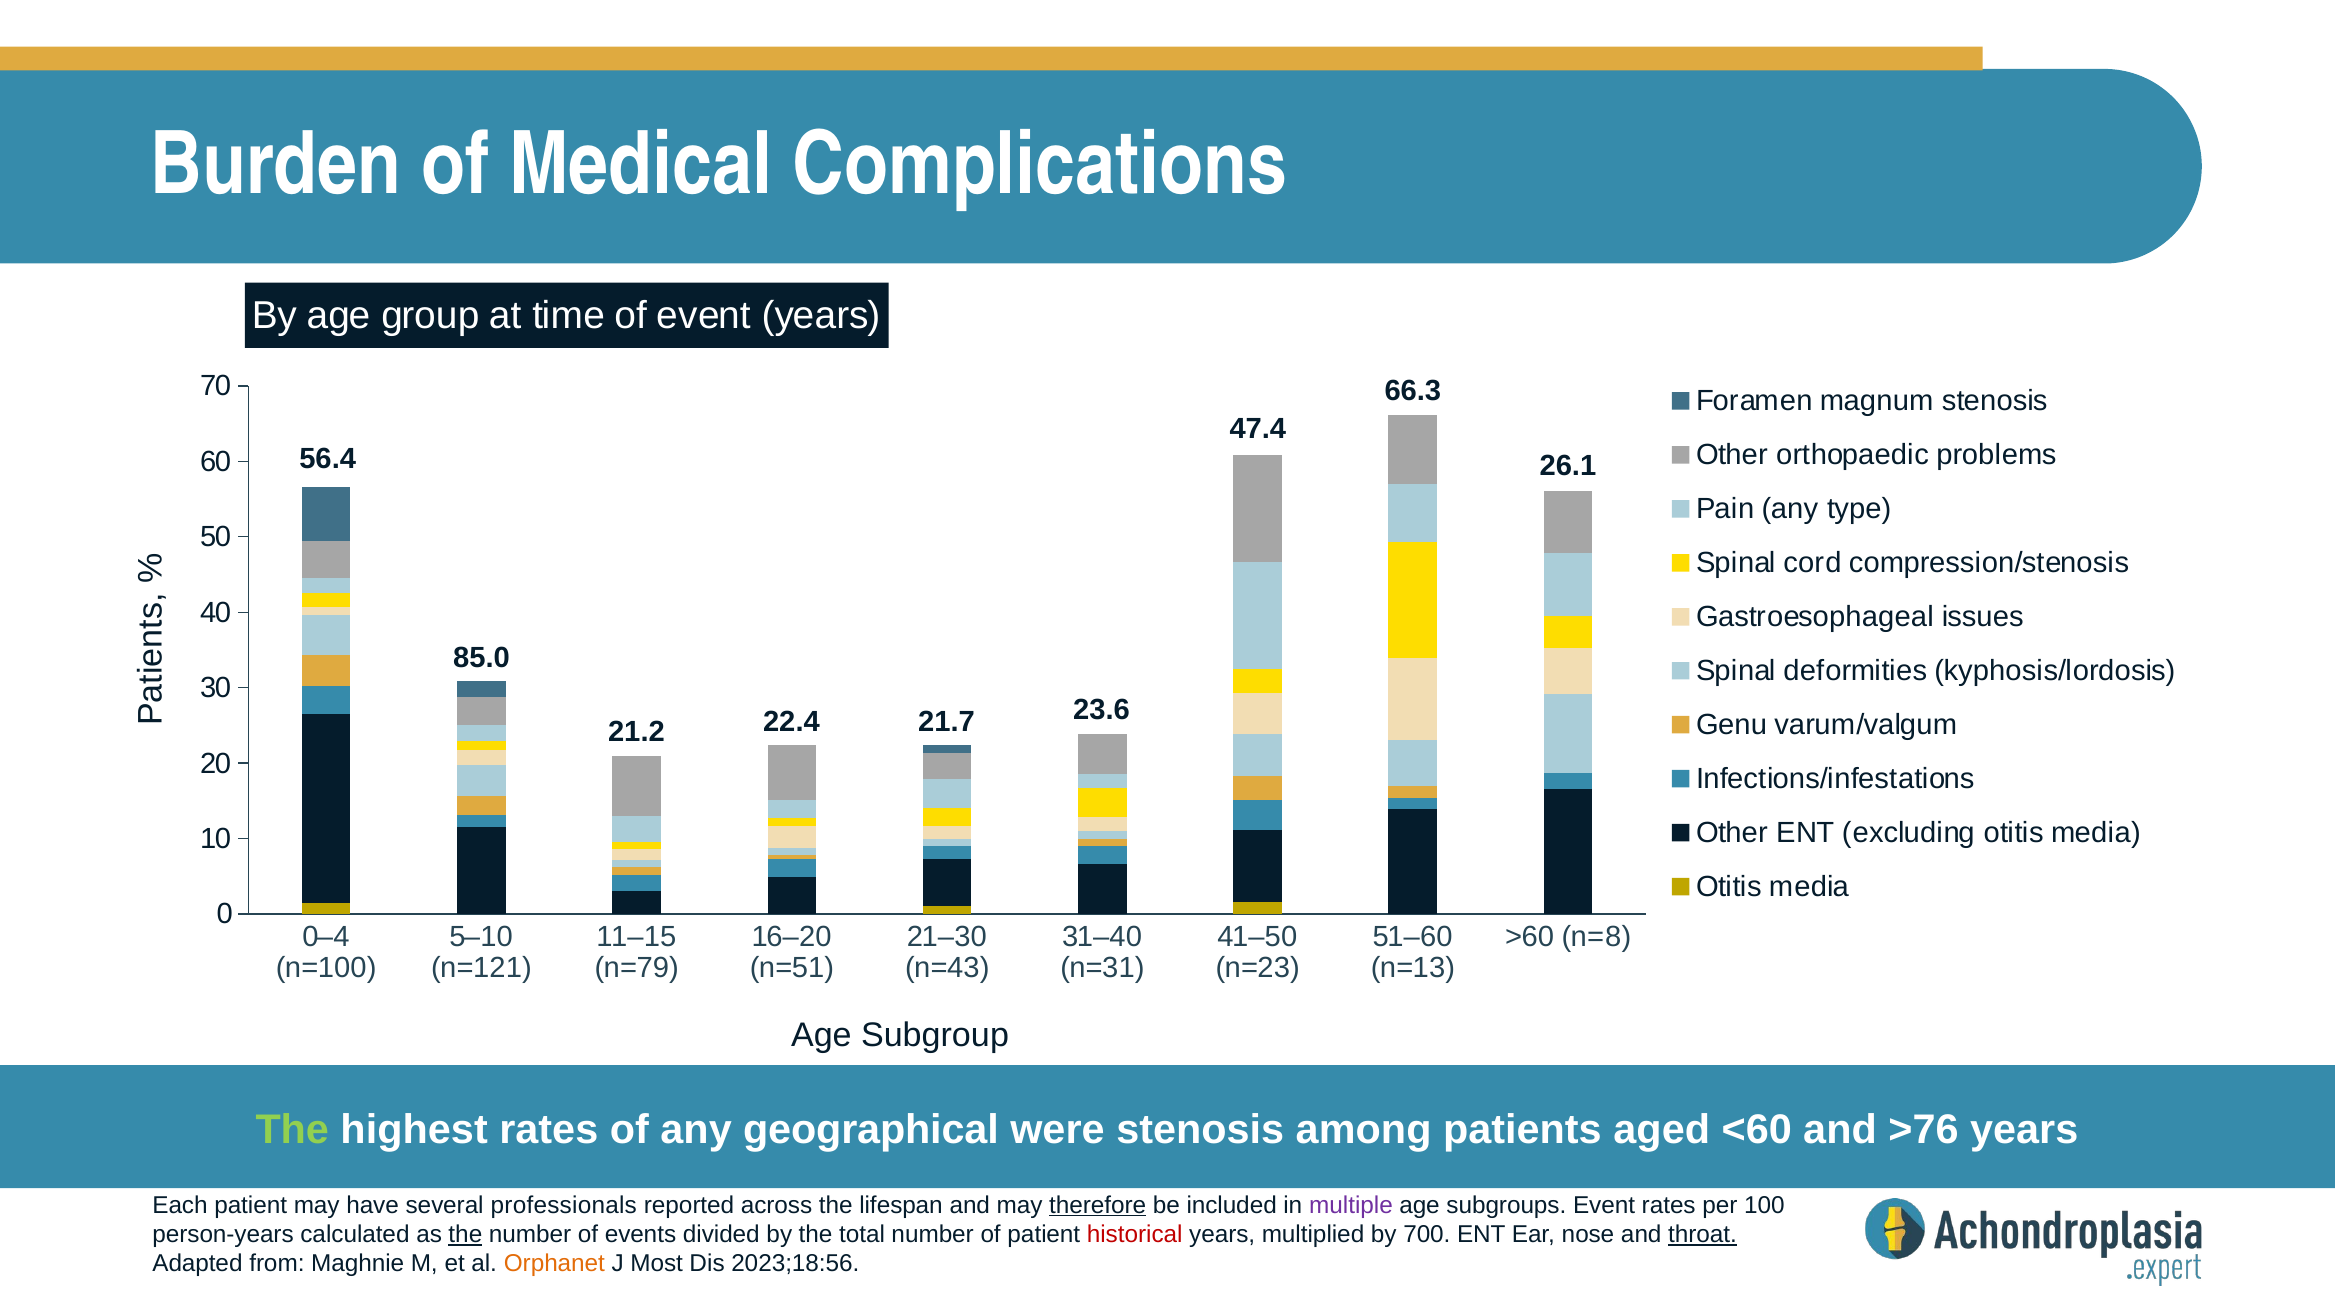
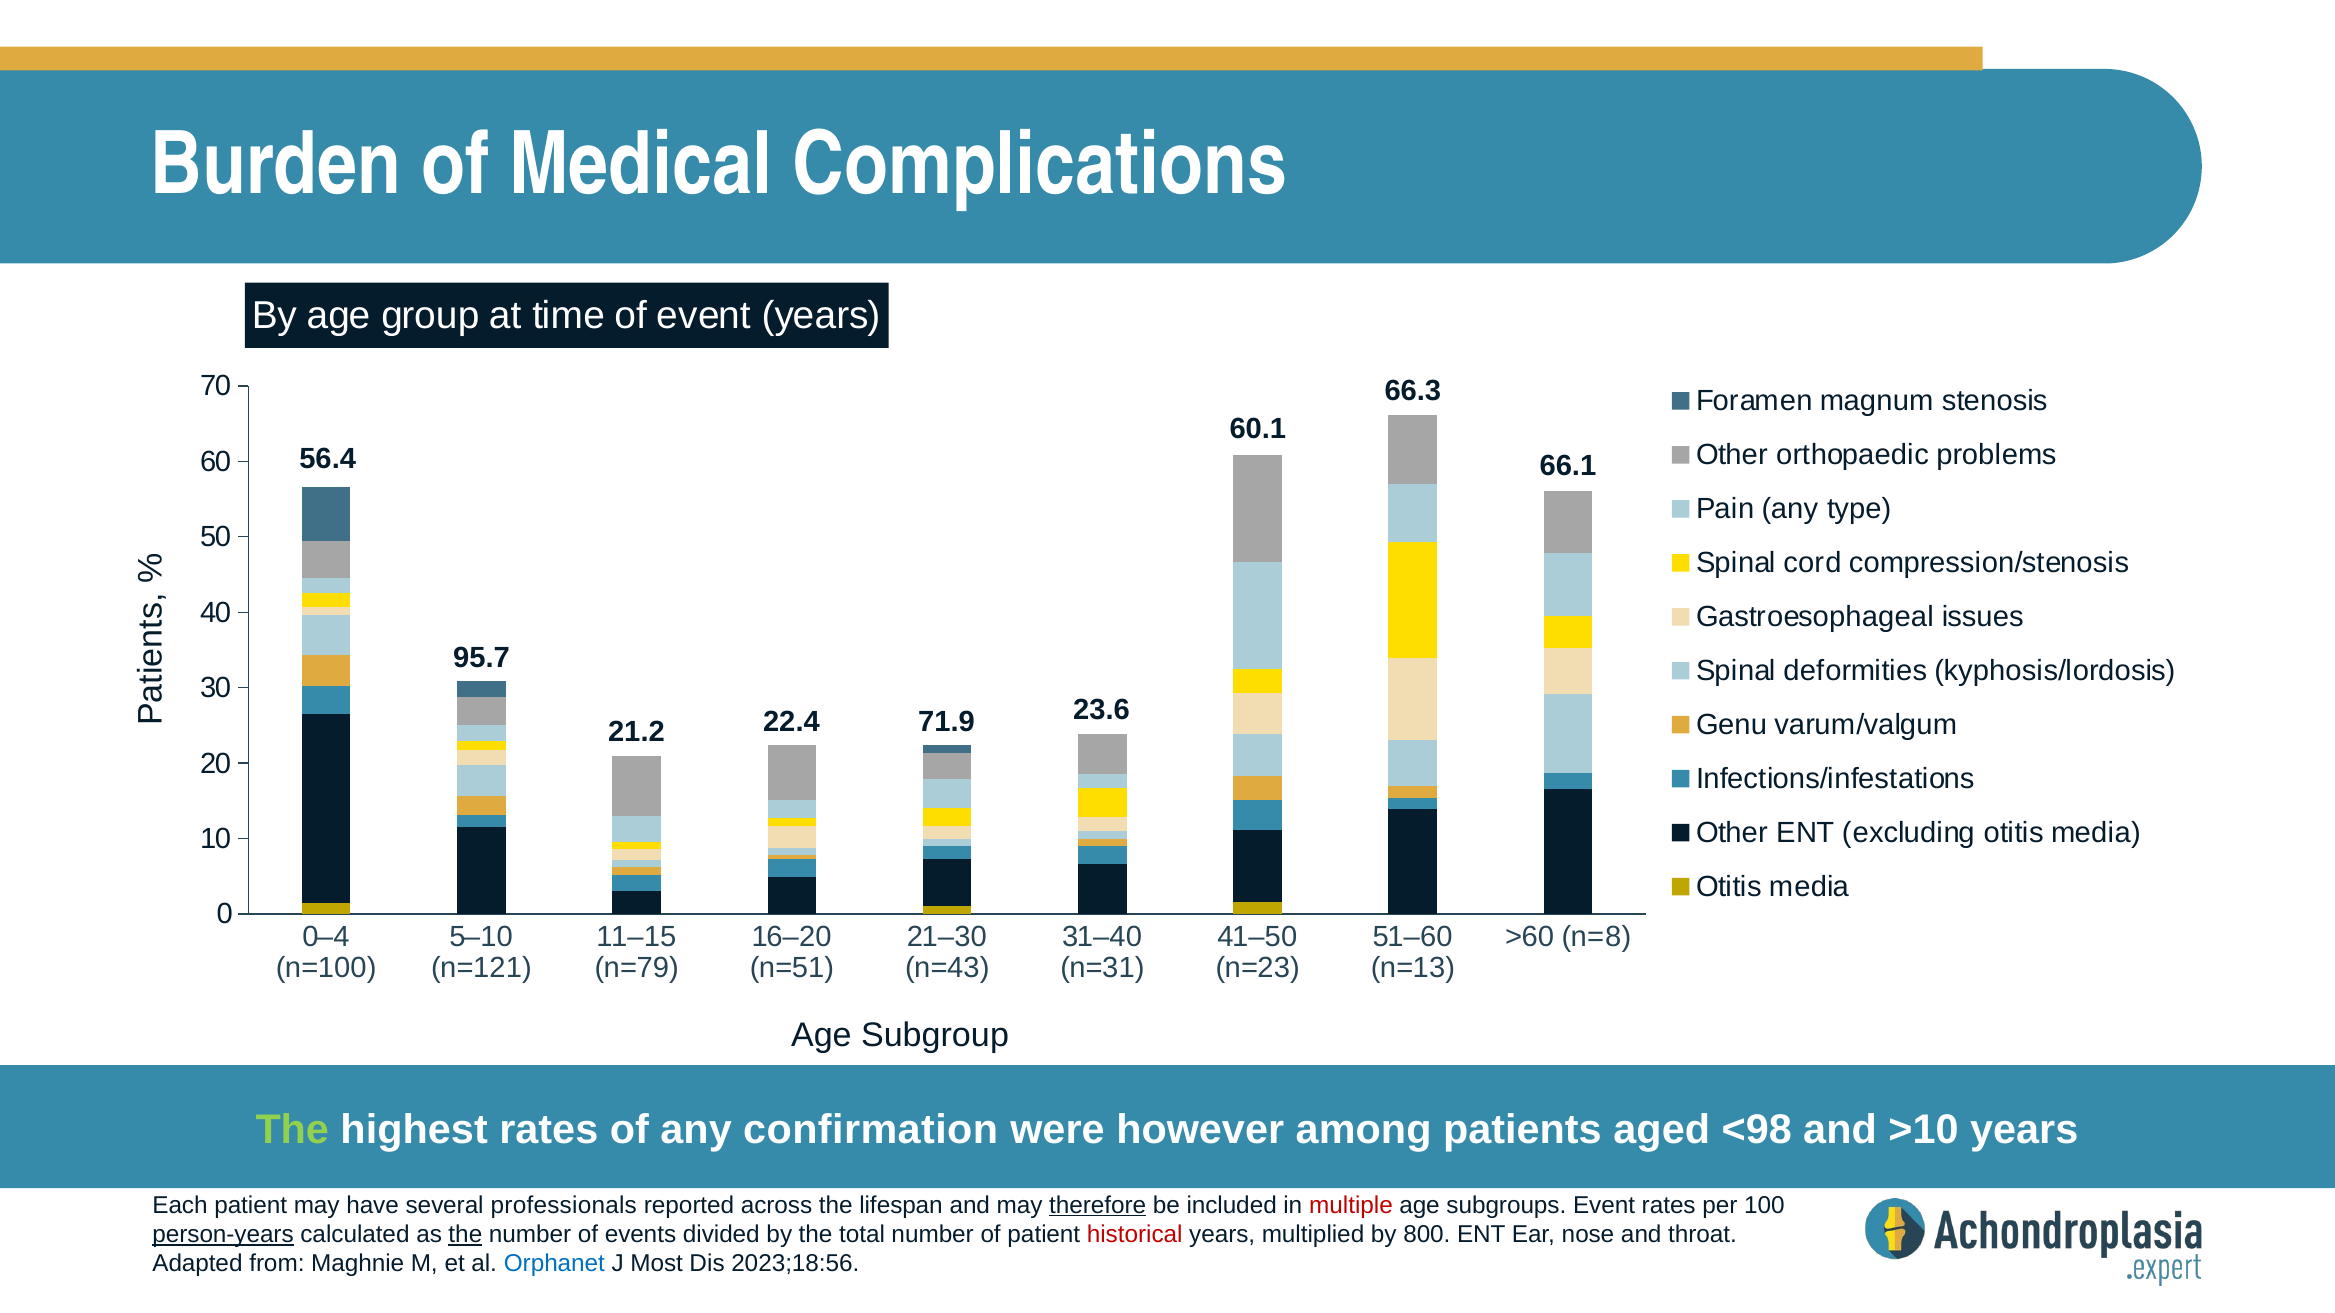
47.4: 47.4 -> 60.1
26.1: 26.1 -> 66.1
85.0: 85.0 -> 95.7
21.7: 21.7 -> 71.9
geographical: geographical -> confirmation
were stenosis: stenosis -> however
<60: <60 -> <98
>76: >76 -> >10
multiple colour: purple -> red
person-years underline: none -> present
700: 700 -> 800
throat underline: present -> none
Orphanet colour: orange -> blue
